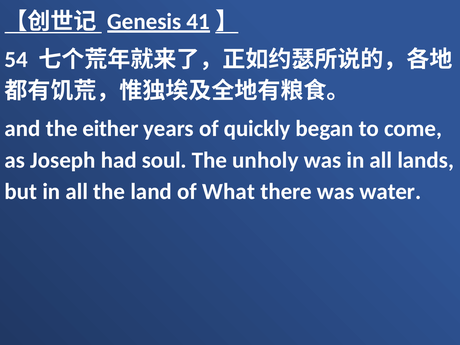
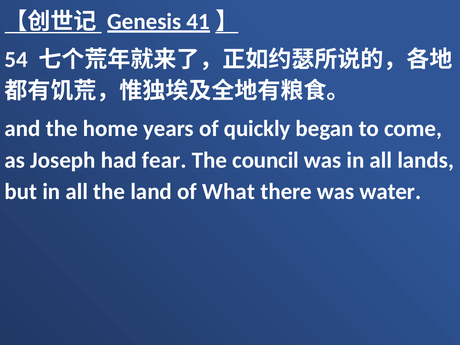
either: either -> home
soul: soul -> fear
unholy: unholy -> council
